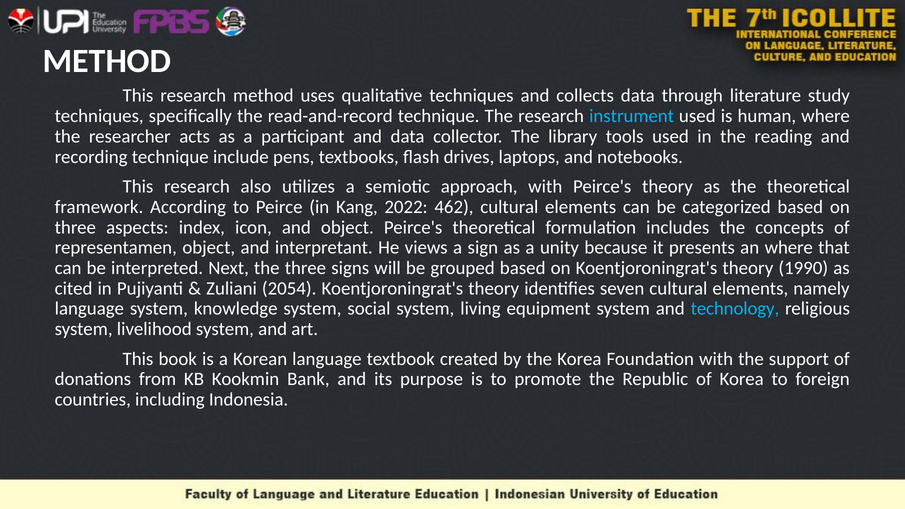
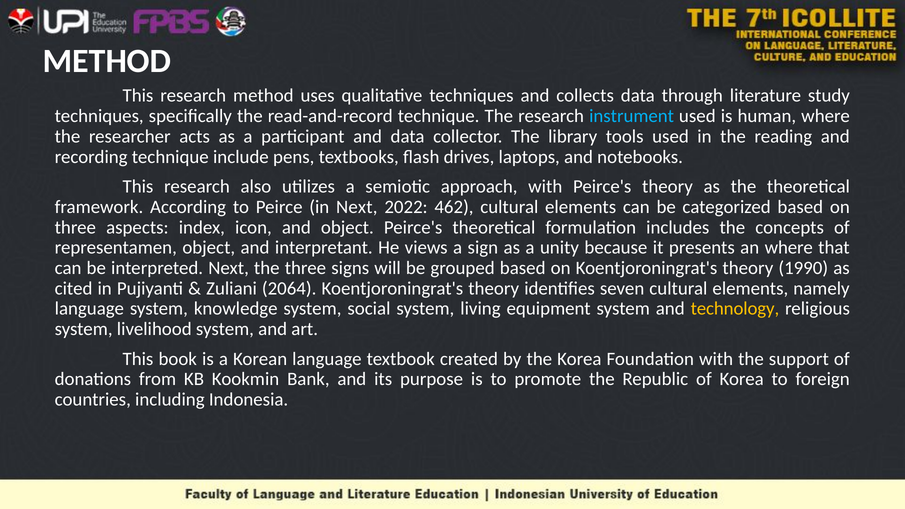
in Kang: Kang -> Next
2054: 2054 -> 2064
technology colour: light blue -> yellow
